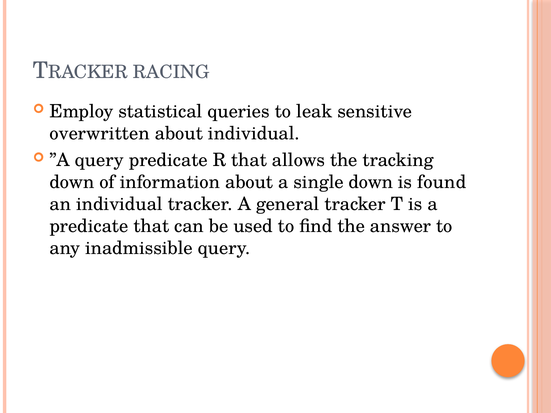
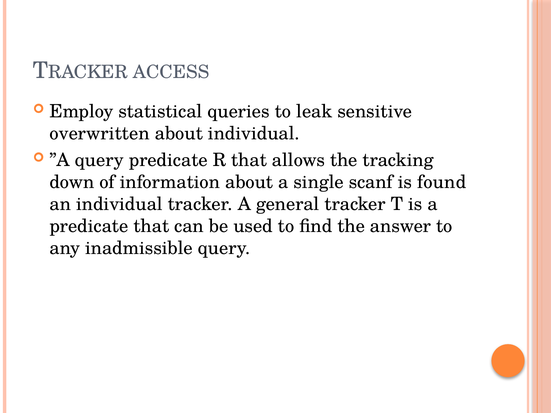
RACING: RACING -> ACCESS
single down: down -> scanf
